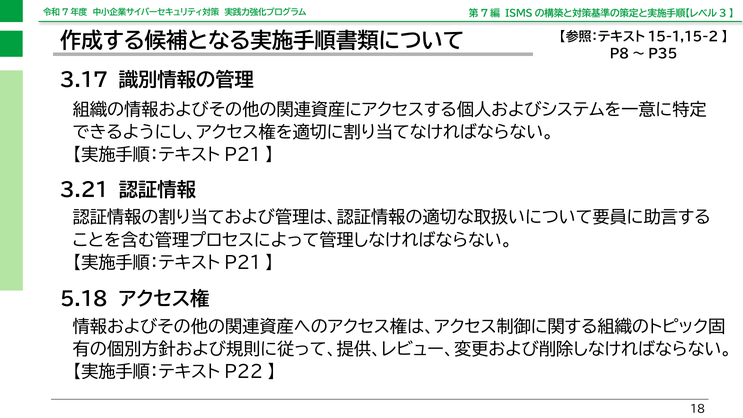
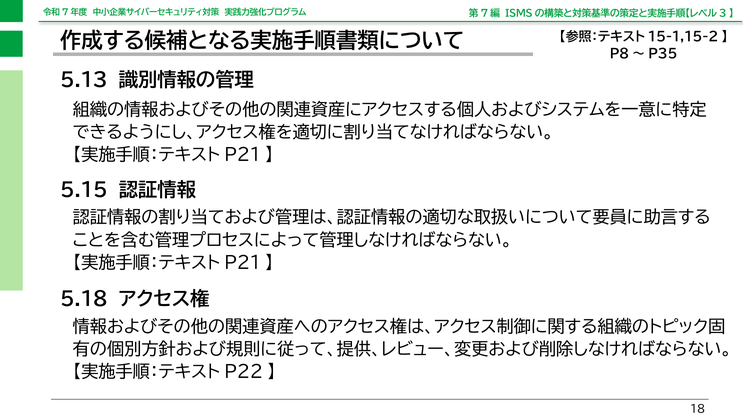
3.17: 3.17 -> 5.13
3.21: 3.21 -> 5.15
